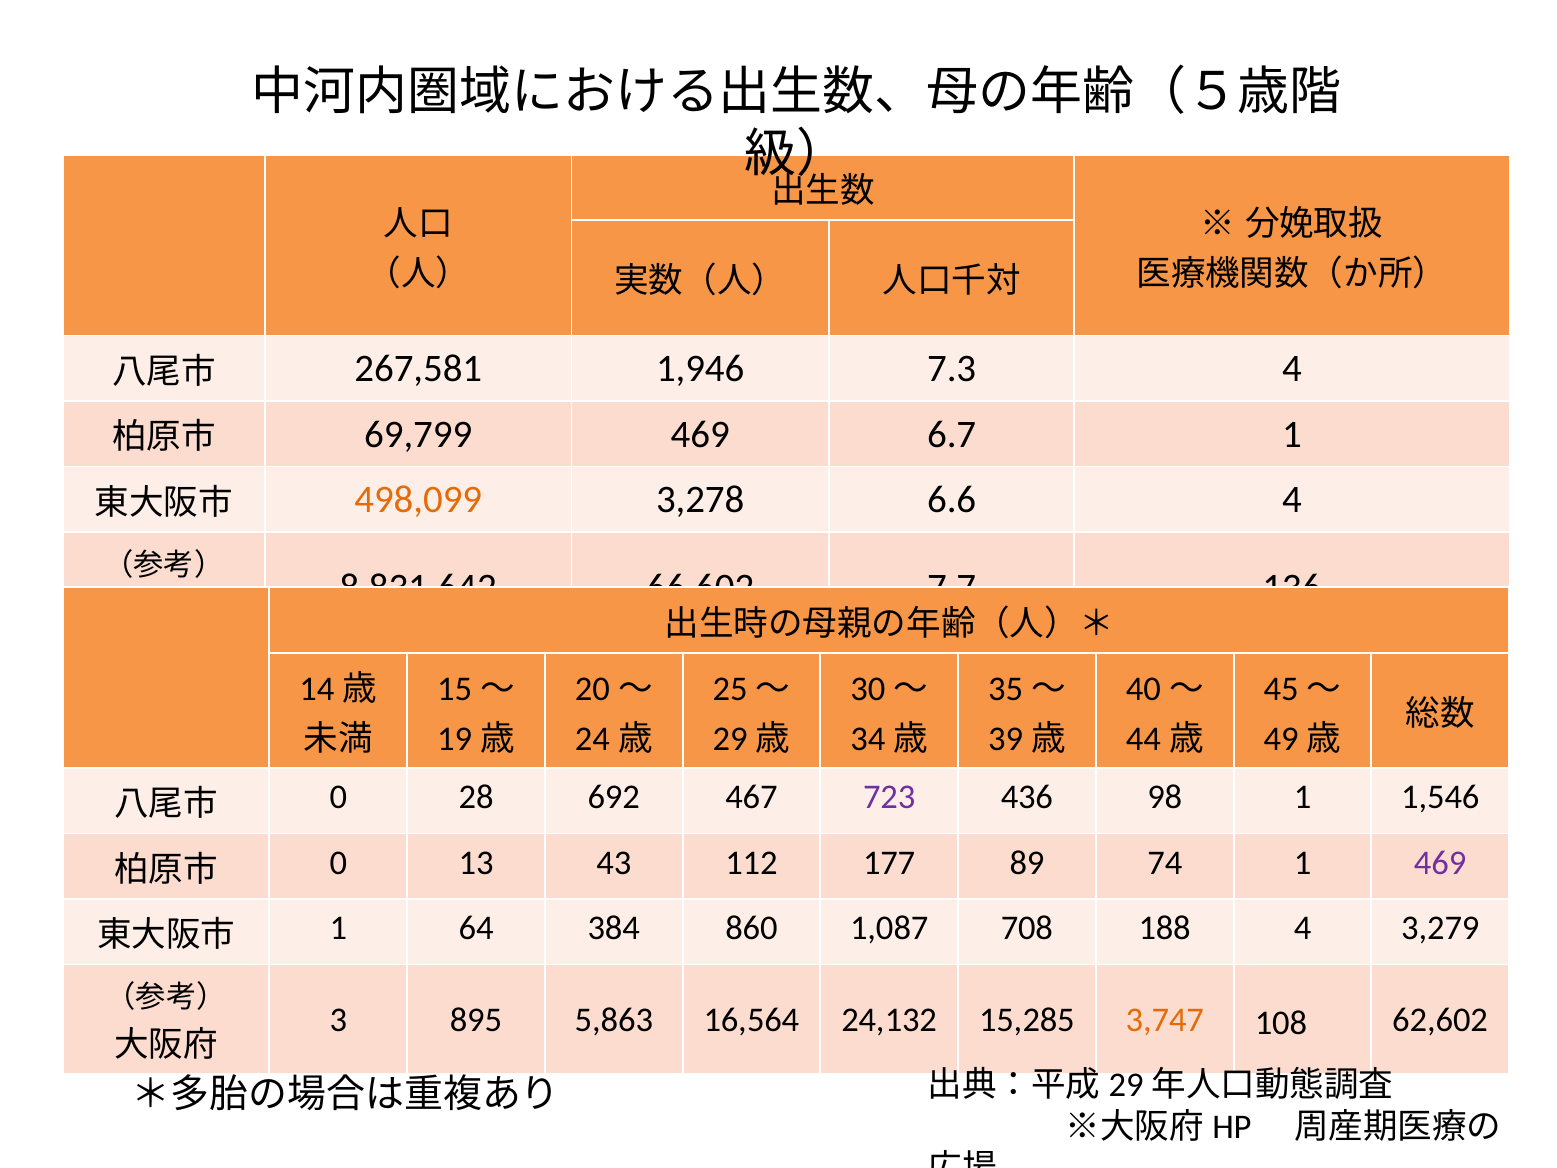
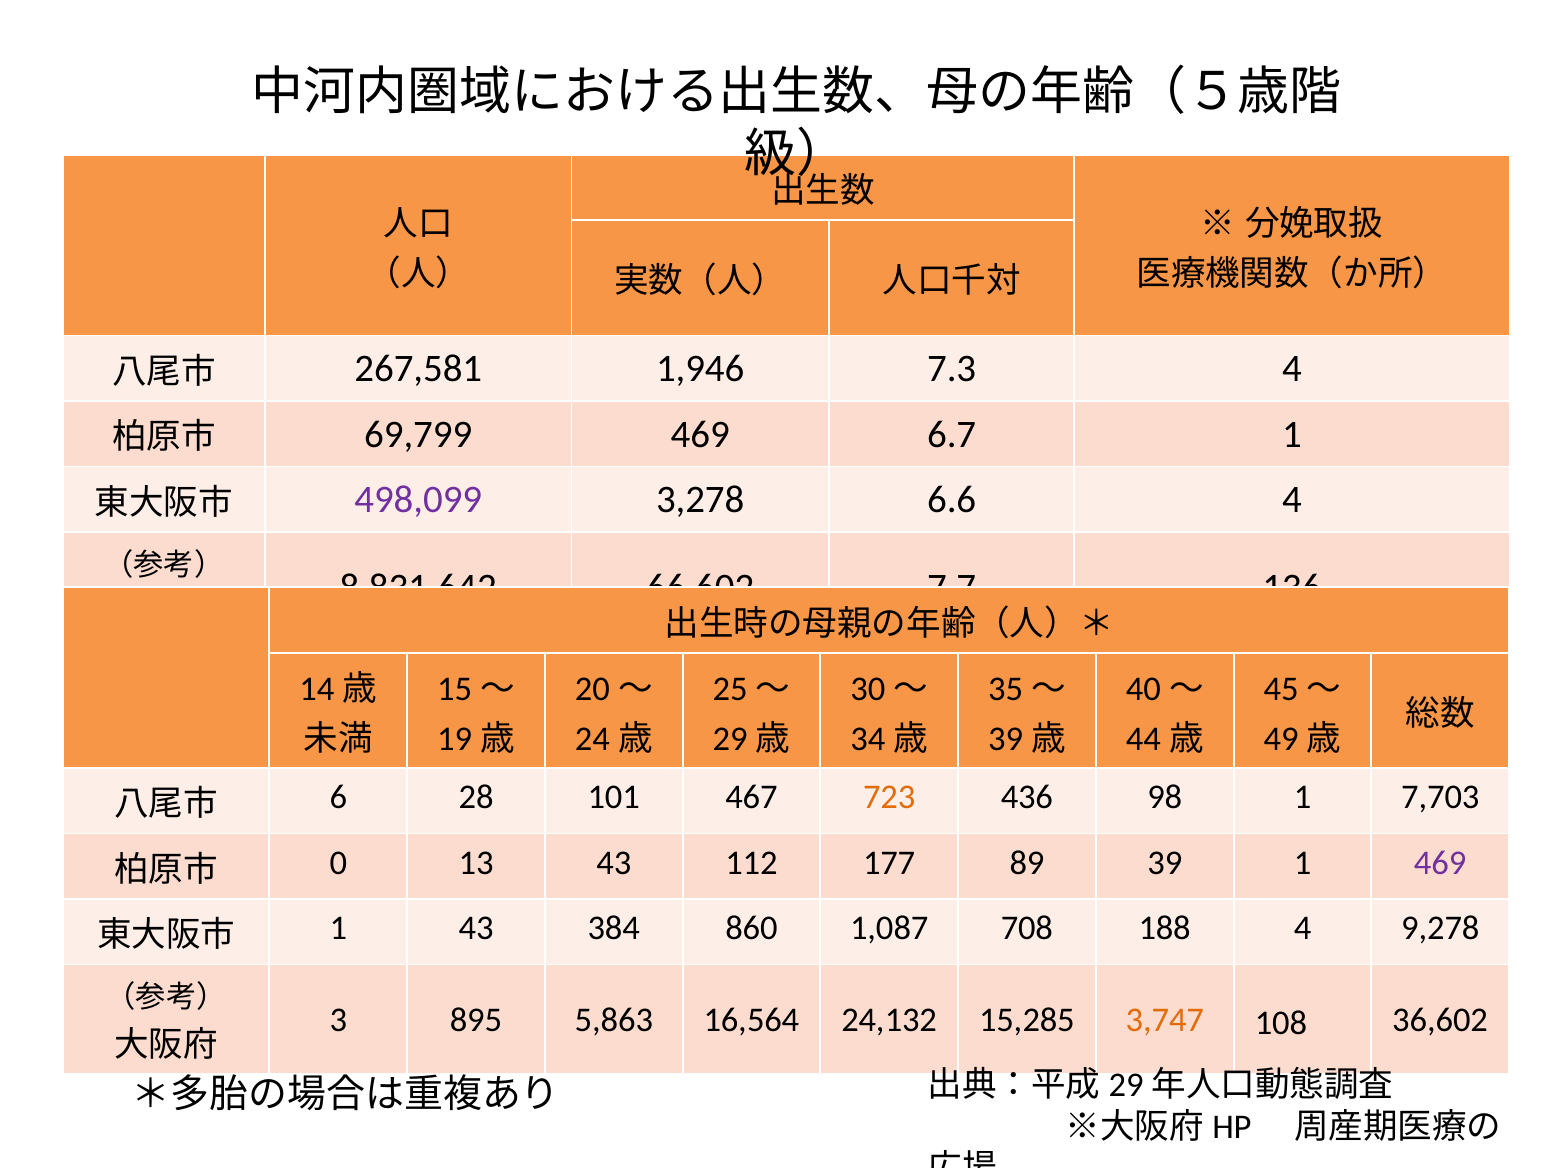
498,099 colour: orange -> purple
0 at (338, 797): 0 -> 6
692: 692 -> 101
723 colour: purple -> orange
1,546: 1,546 -> 7,703
74: 74 -> 39
1 64: 64 -> 43
3,279: 3,279 -> 9,278
62,602: 62,602 -> 36,602
